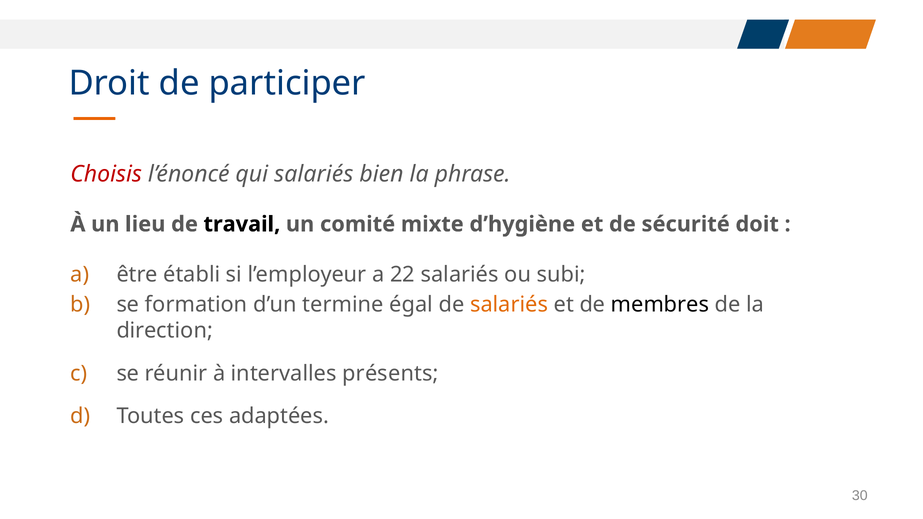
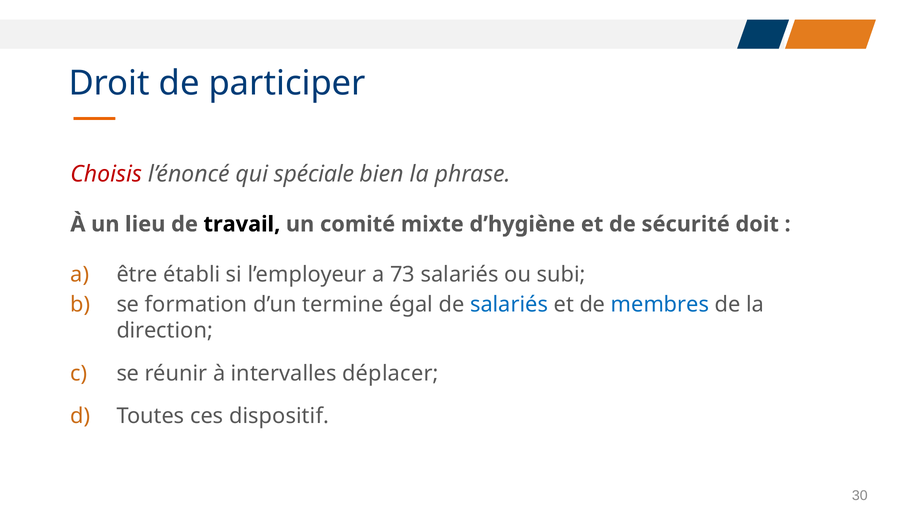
qui salariés: salariés -> spéciale
22: 22 -> 73
salariés at (509, 305) colour: orange -> blue
membres colour: black -> blue
présents: présents -> déplacer
adaptées: adaptées -> dispositif
